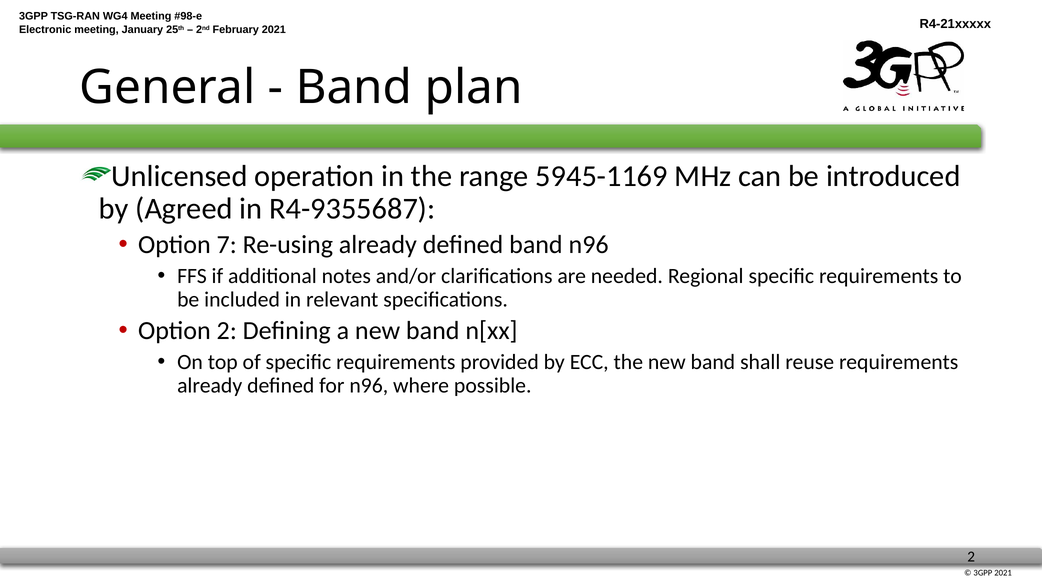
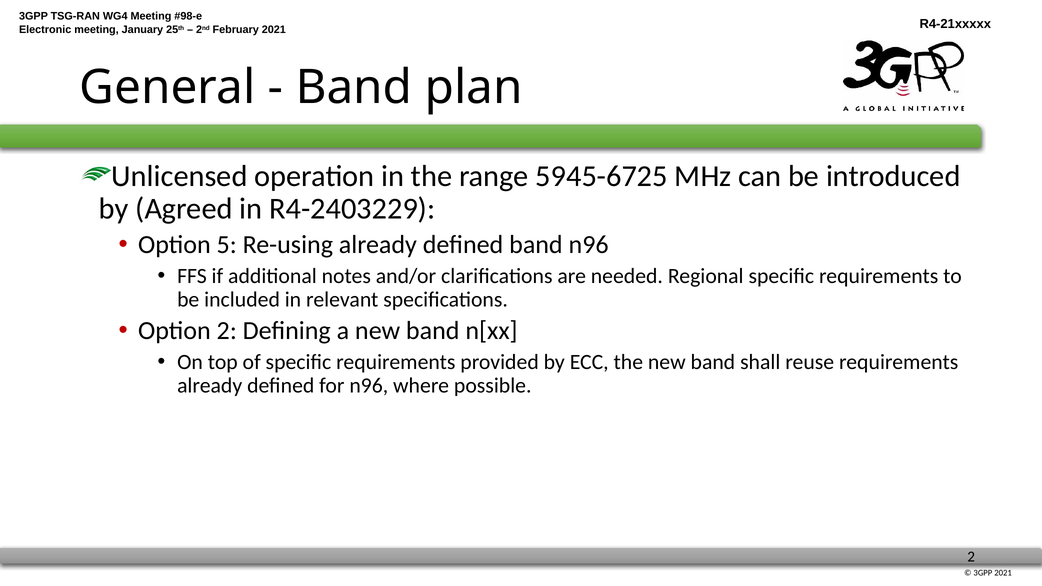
5945-1169: 5945-1169 -> 5945-6725
R4-9355687: R4-9355687 -> R4-2403229
7: 7 -> 5
